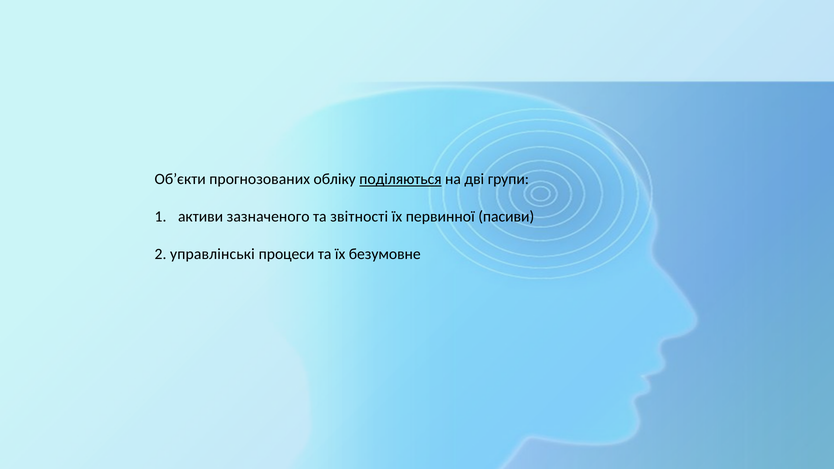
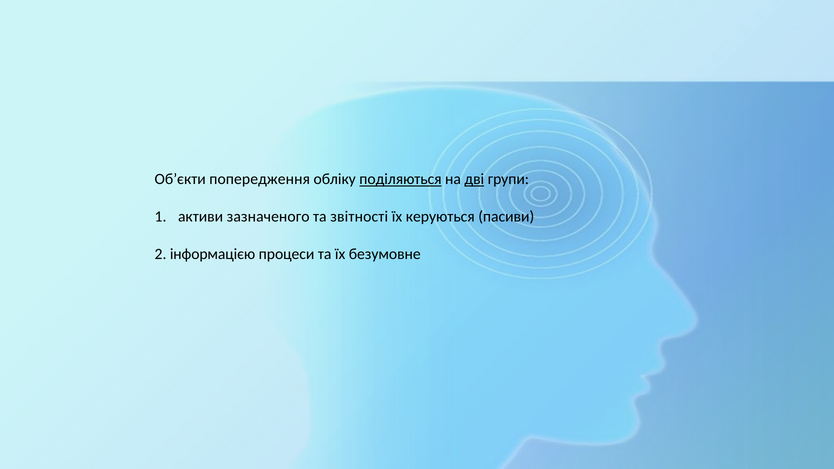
прогнозованих: прогнозованих -> попередження
дві underline: none -> present
первинної: первинної -> керуються
управлінські: управлінські -> інформацією
